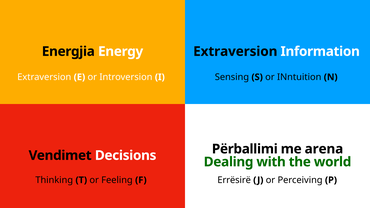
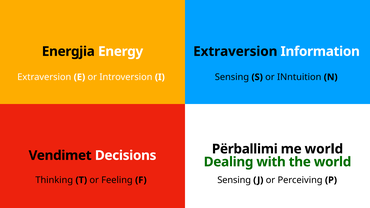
me arena: arena -> world
F Errësirë: Errësirë -> Sensing
